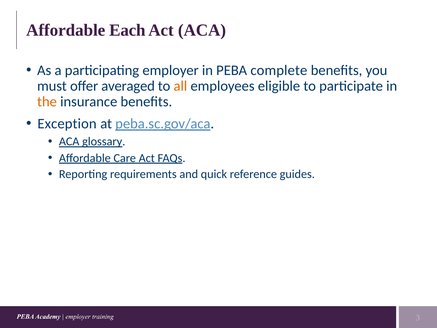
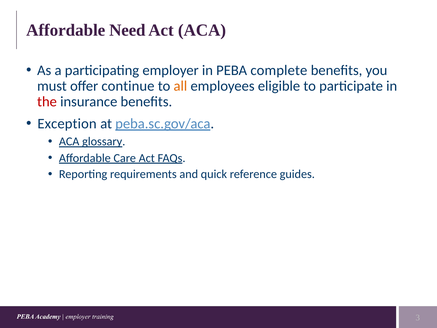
Each: Each -> Need
averaged: averaged -> continue
the colour: orange -> red
